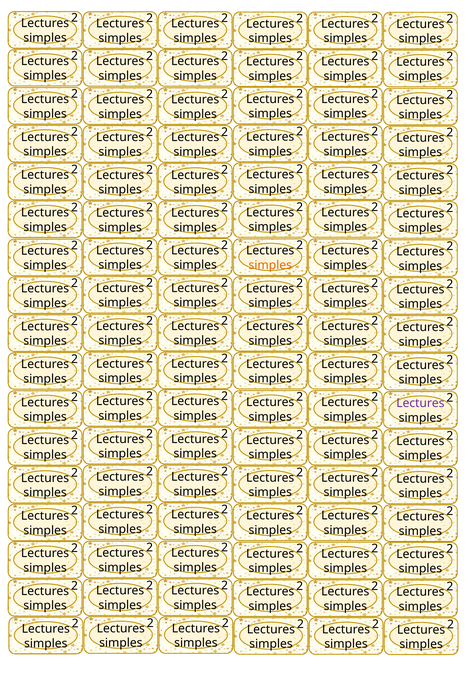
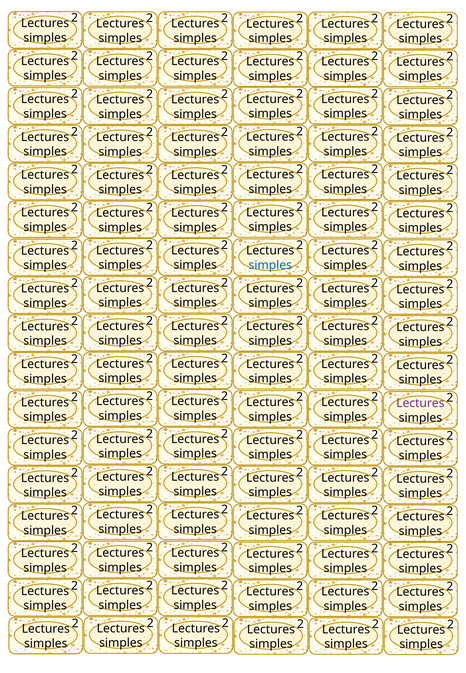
simples at (270, 265) colour: orange -> blue
